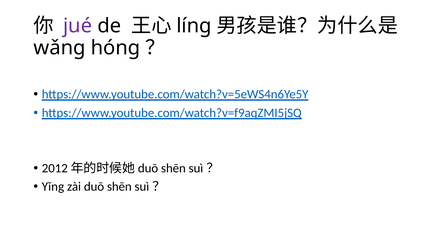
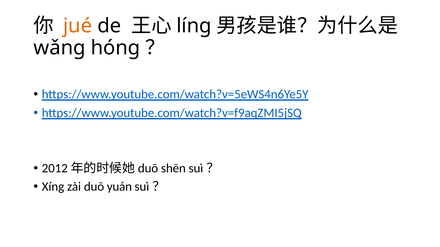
jué colour: purple -> orange
Yǐng: Yǐng -> Xíng
duō shēn: shēn -> yuán
